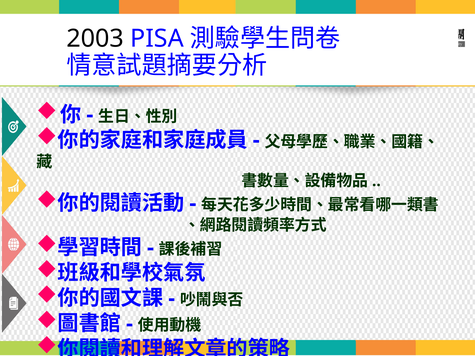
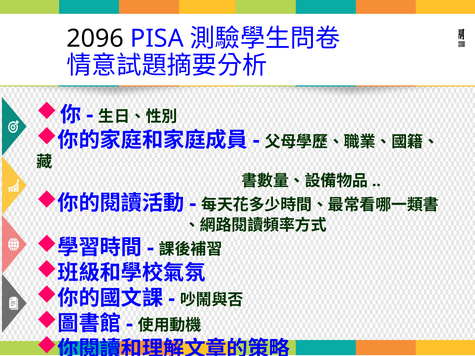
2003: 2003 -> 2096
